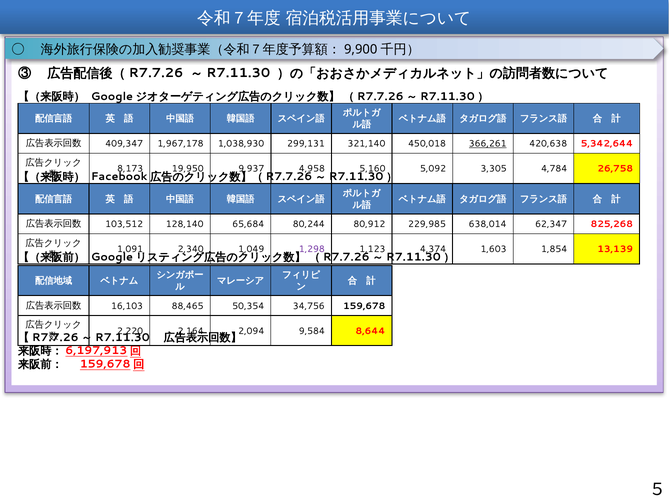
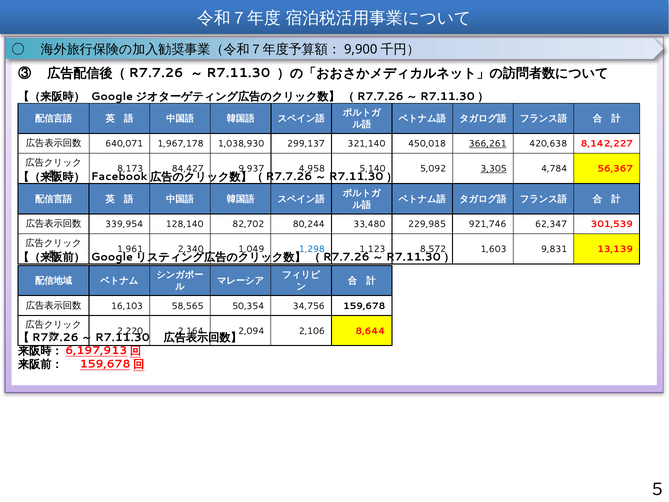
409,347: 409,347 -> 640,071
299,131: 299,131 -> 299,137
5,342,644: 5,342,644 -> 8,142,227
19,950: 19,950 -> 84,427
5,160: 5,160 -> 5,140
3,305 underline: none -> present
26,758: 26,758 -> 56,367
103,512: 103,512 -> 339,954
65,684: 65,684 -> 82,702
80,912: 80,912 -> 33,480
638,014: 638,014 -> 921,746
825,268: 825,268 -> 301,539
1,091: 1,091 -> 1,961
1,298 colour: purple -> blue
4,374: 4,374 -> 8,572
1,854: 1,854 -> 9,831
88,465: 88,465 -> 58,565
9,584: 9,584 -> 2,106
